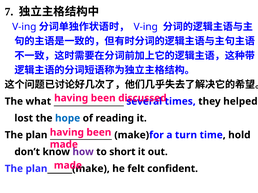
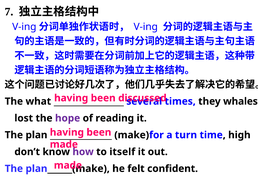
helped: helped -> whales
hope colour: blue -> purple
hold: hold -> high
short: short -> itself
